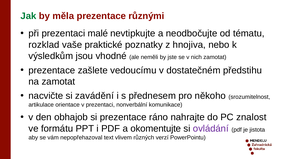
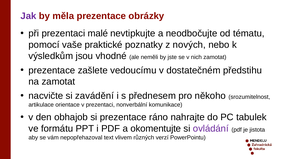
Jak colour: green -> purple
různými: různými -> obrázky
rozklad: rozklad -> pomocí
hnojiva: hnojiva -> nových
znalost: znalost -> tabulek
